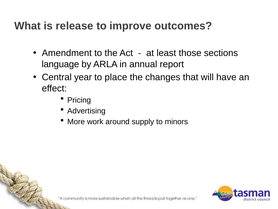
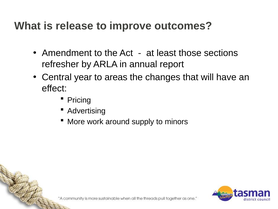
language: language -> refresher
place: place -> areas
